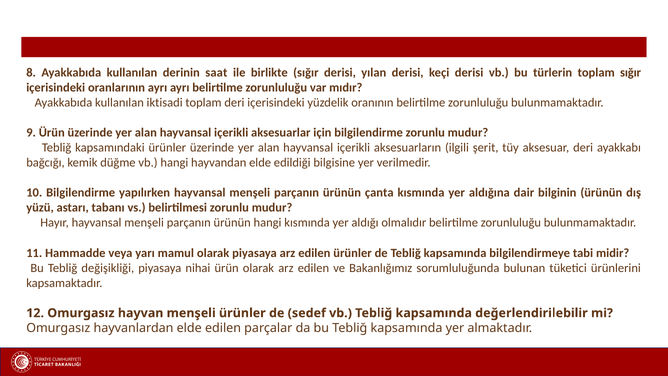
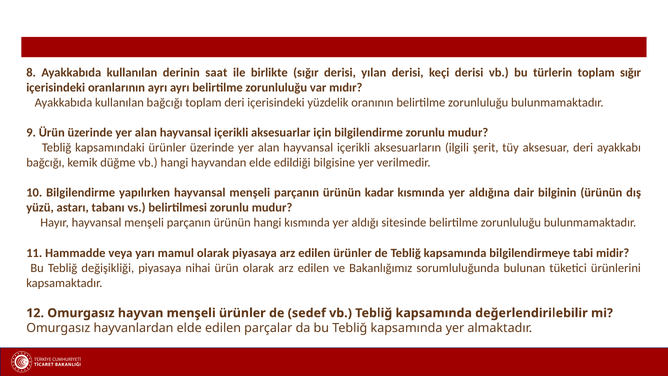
kullanılan iktisadi: iktisadi -> bağcığı
çanta: çanta -> kadar
olmalıdır: olmalıdır -> sitesinde
